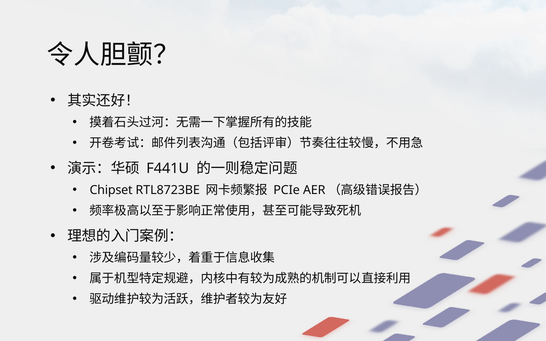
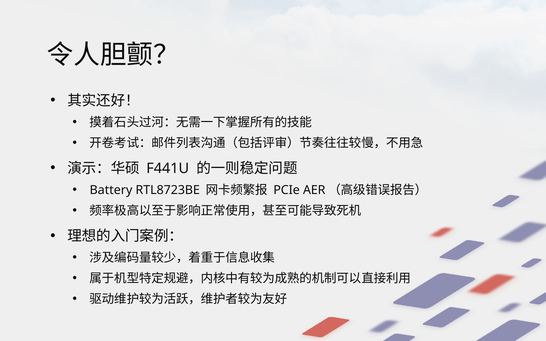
Chipset: Chipset -> Battery
